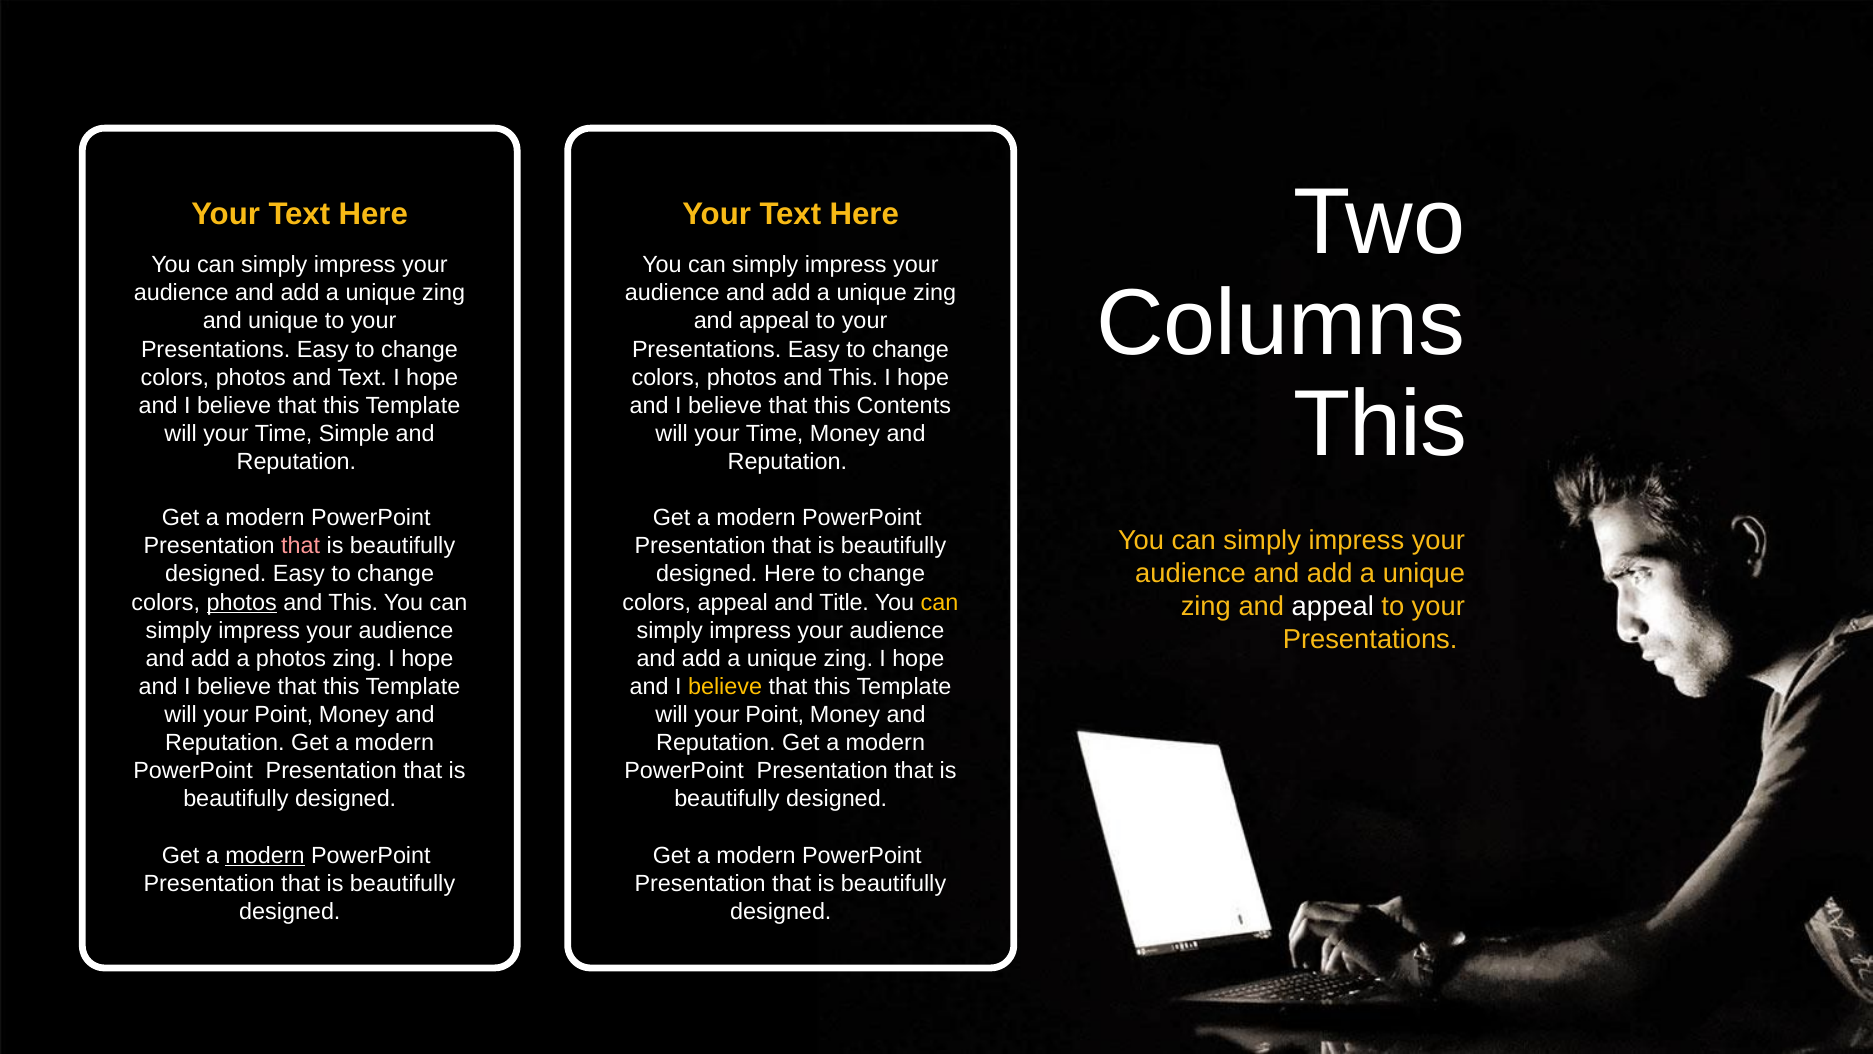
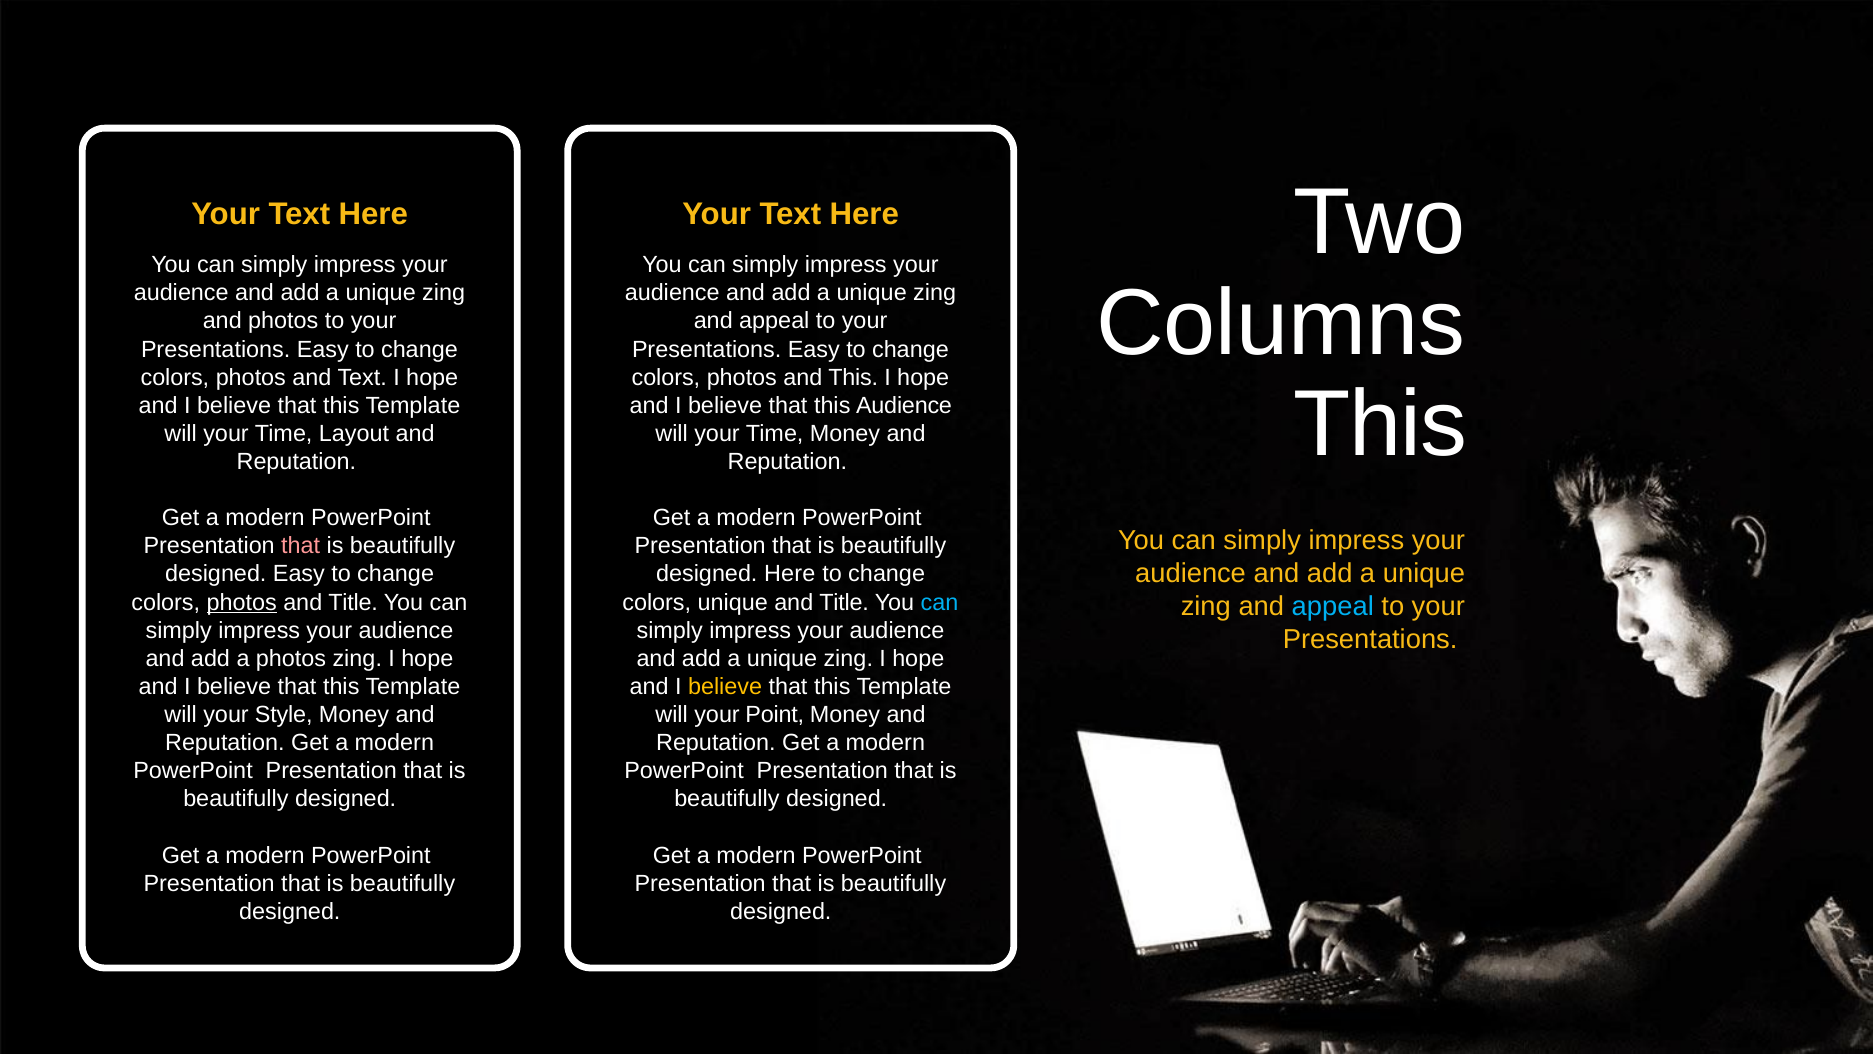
and unique: unique -> photos
this Contents: Contents -> Audience
Simple: Simple -> Layout
This at (353, 602): This -> Title
colors appeal: appeal -> unique
can at (939, 602) colour: yellow -> light blue
appeal at (1333, 606) colour: white -> light blue
Point at (284, 714): Point -> Style
modern at (265, 855) underline: present -> none
